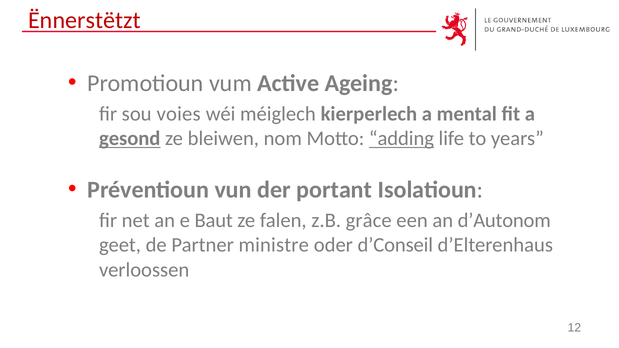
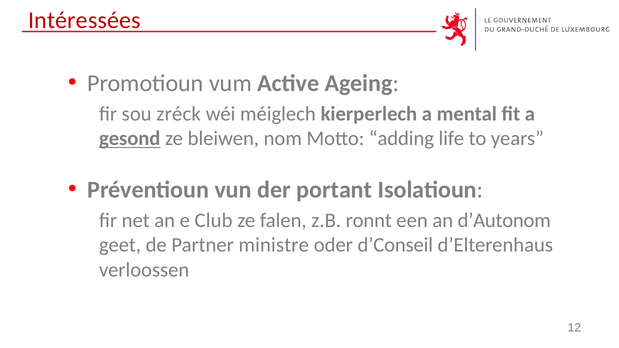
Ënnerstëtzt: Ënnerstëtzt -> Intéressées
voies: voies -> zréck
adding underline: present -> none
Baut: Baut -> Club
grâce: grâce -> ronnt
